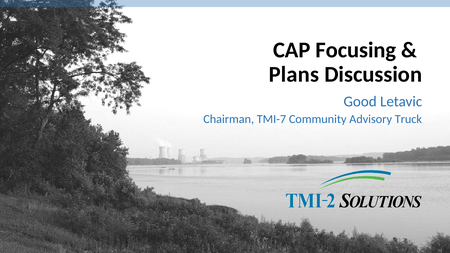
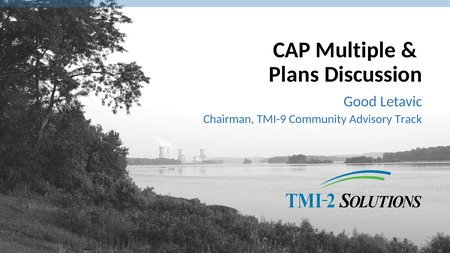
Focusing: Focusing -> Multiple
TMI-7: TMI-7 -> TMI-9
Truck: Truck -> Track
